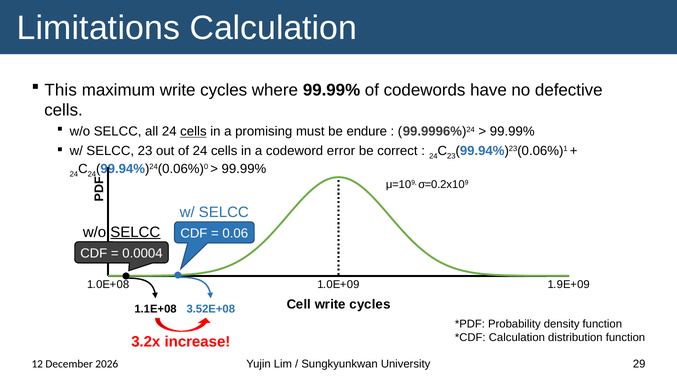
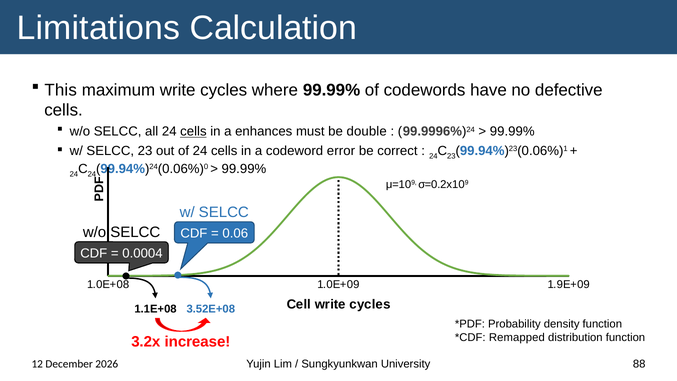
promising: promising -> enhances
endure: endure -> double
SELCC at (135, 232) underline: present -> none
Calculation at (517, 338): Calculation -> Remapped
29: 29 -> 88
